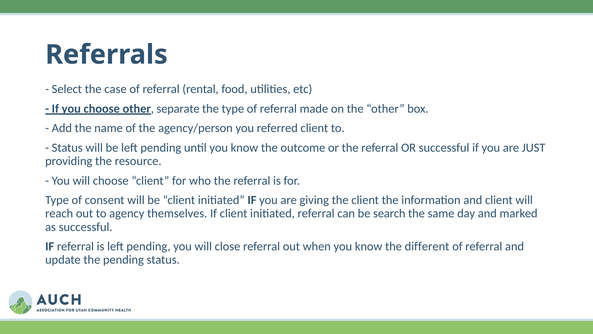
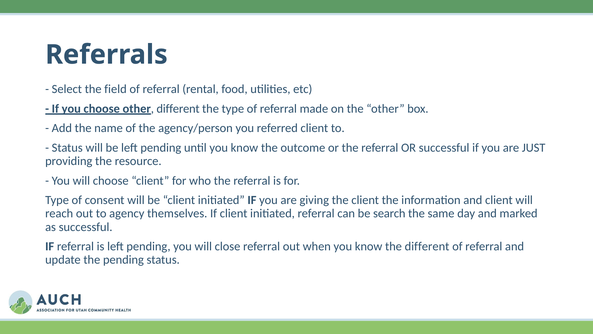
case: case -> field
other separate: separate -> different
